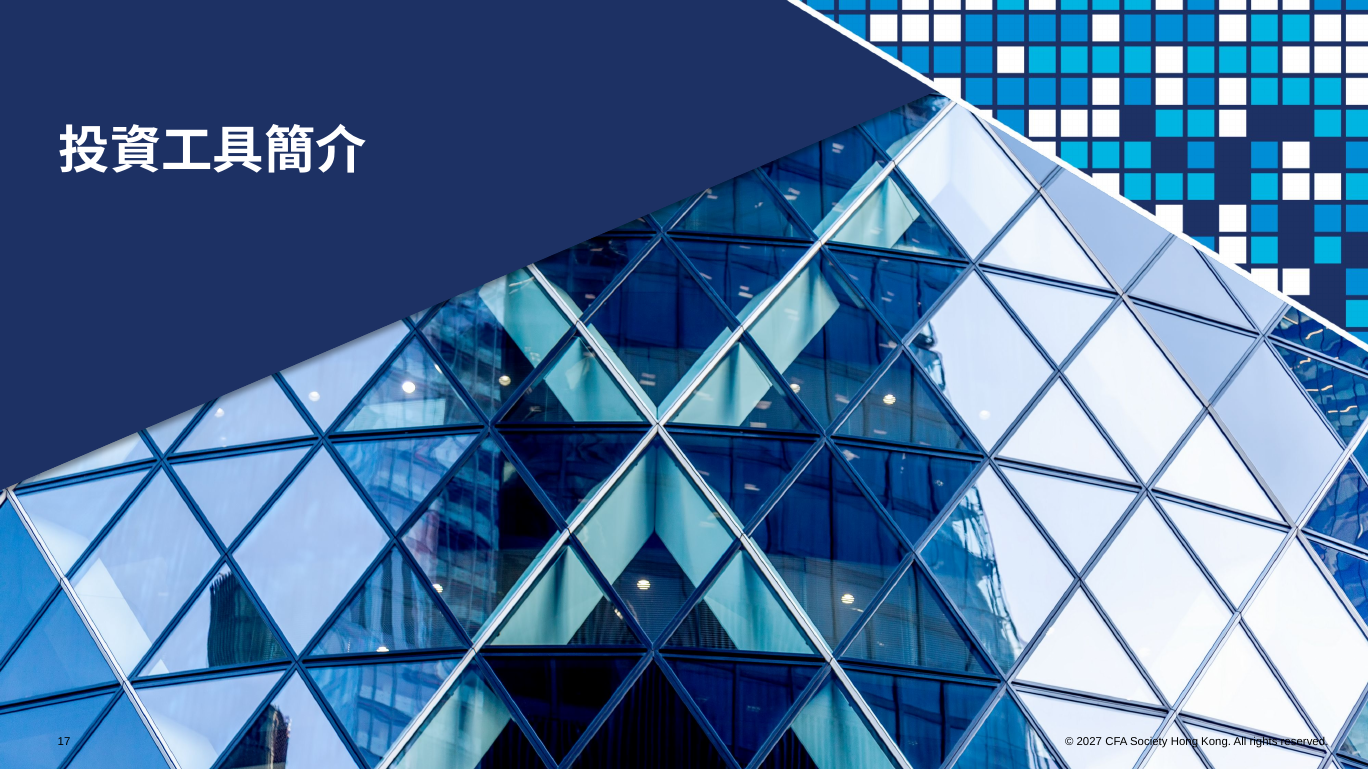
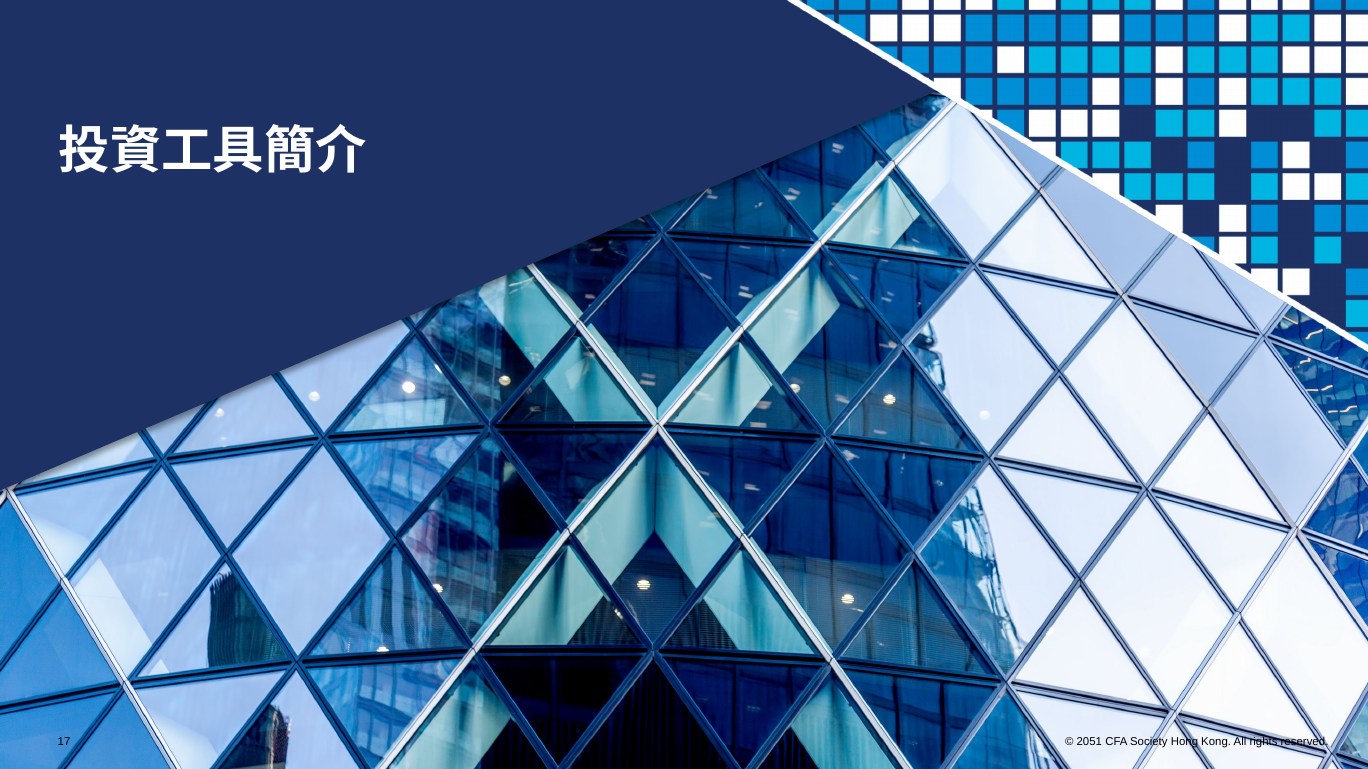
2027: 2027 -> 2051
